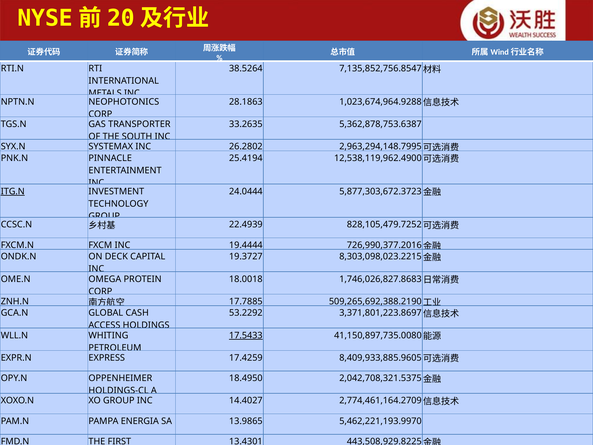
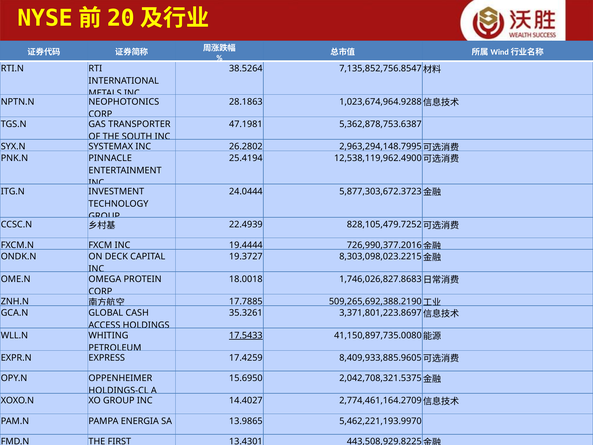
33.2635: 33.2635 -> 47.1981
ITG.N underline: present -> none
53.2292: 53.2292 -> 35.3261
18.4950: 18.4950 -> 15.6950
